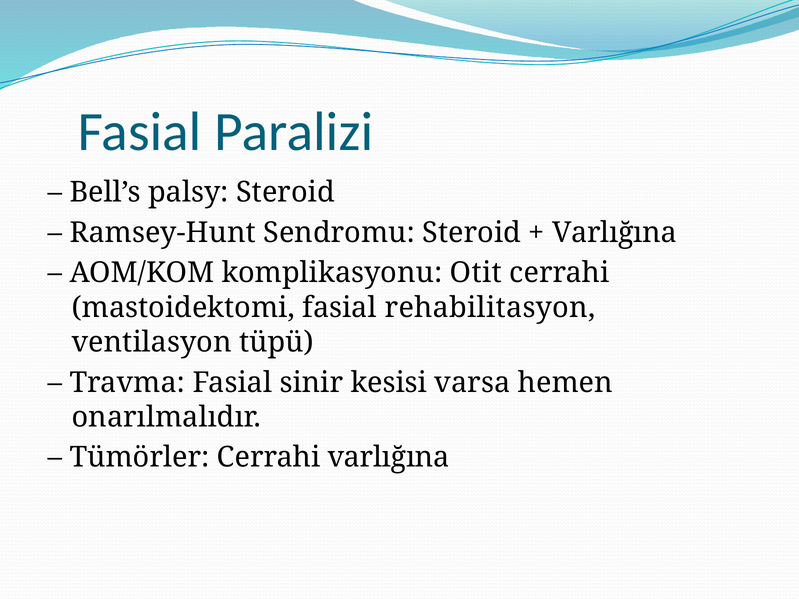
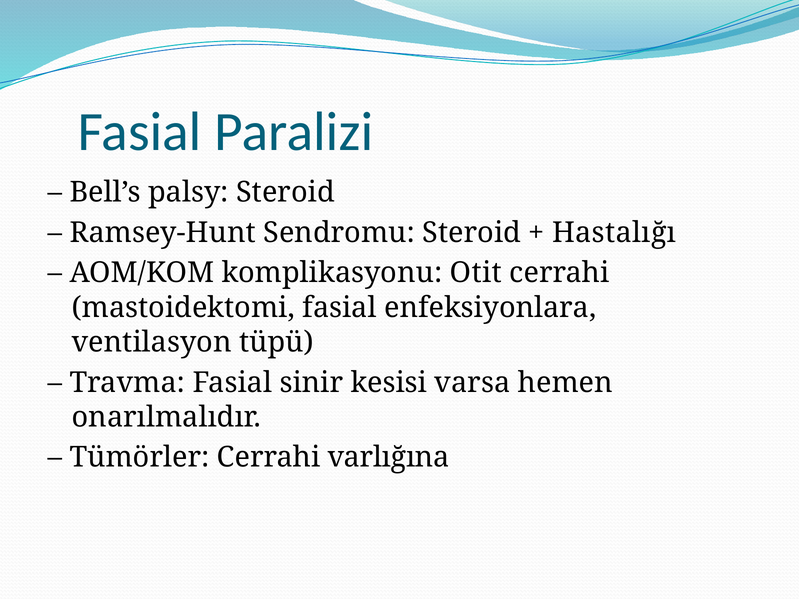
Varlığına at (614, 233): Varlığına -> Hastalığı
rehabilitasyon: rehabilitasyon -> enfeksiyonlara
